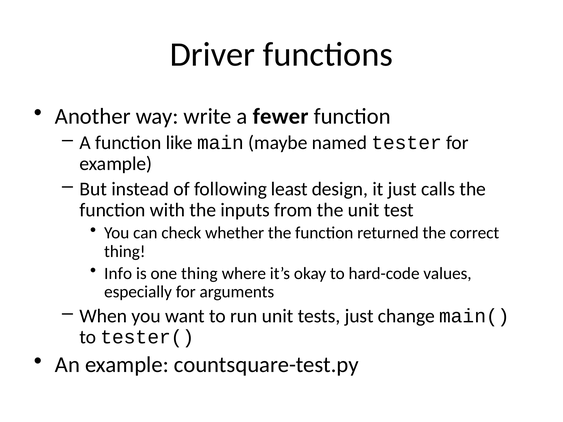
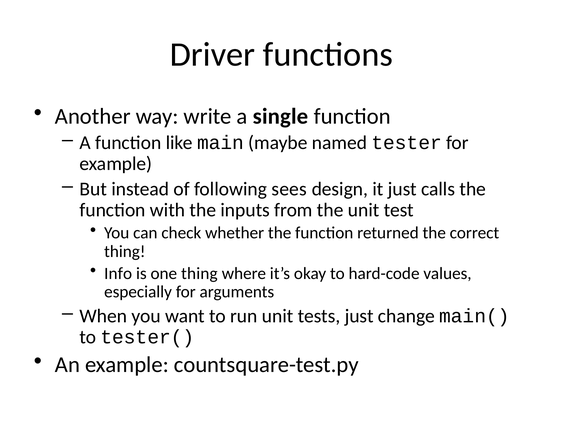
fewer: fewer -> single
least: least -> sees
